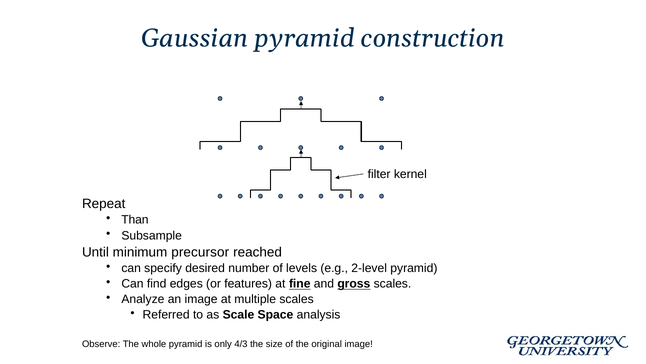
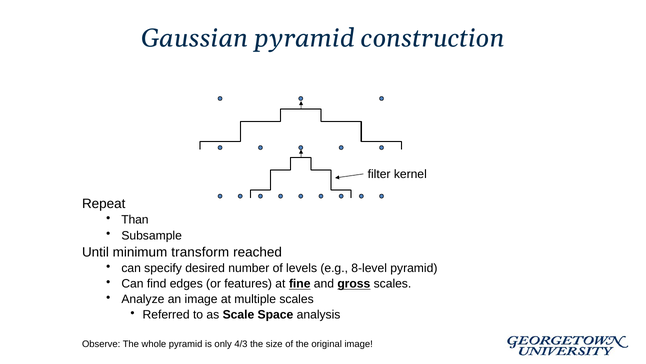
precursor: precursor -> transform
2-level: 2-level -> 8-level
